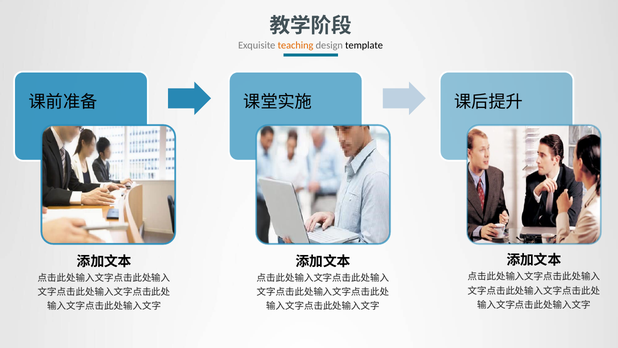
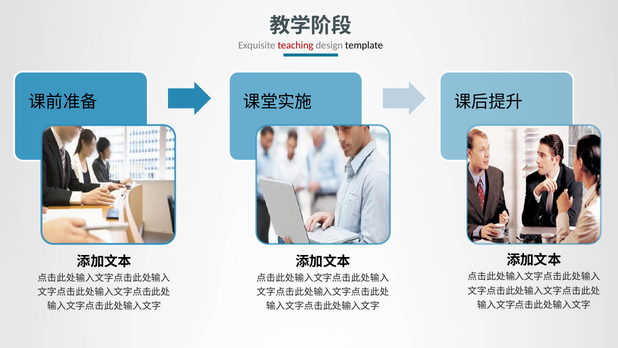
teaching colour: orange -> red
